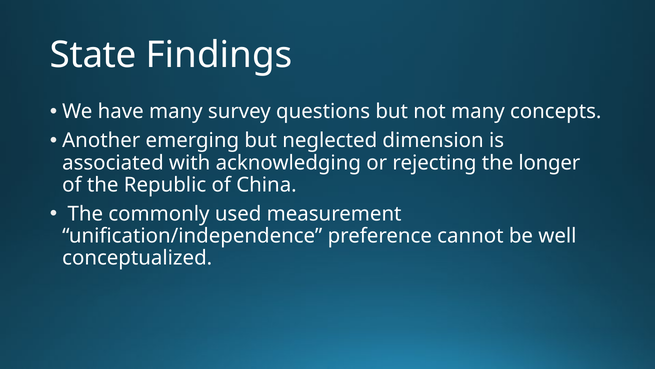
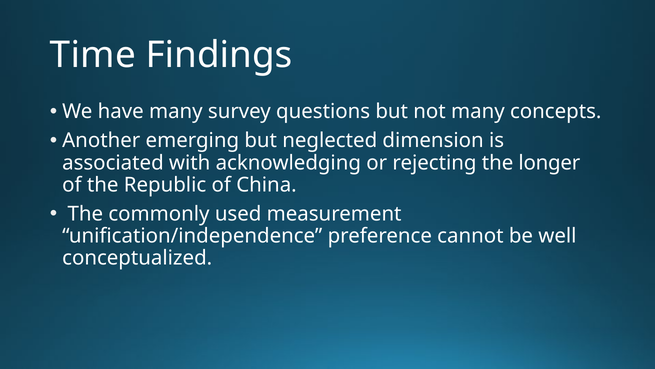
State: State -> Time
